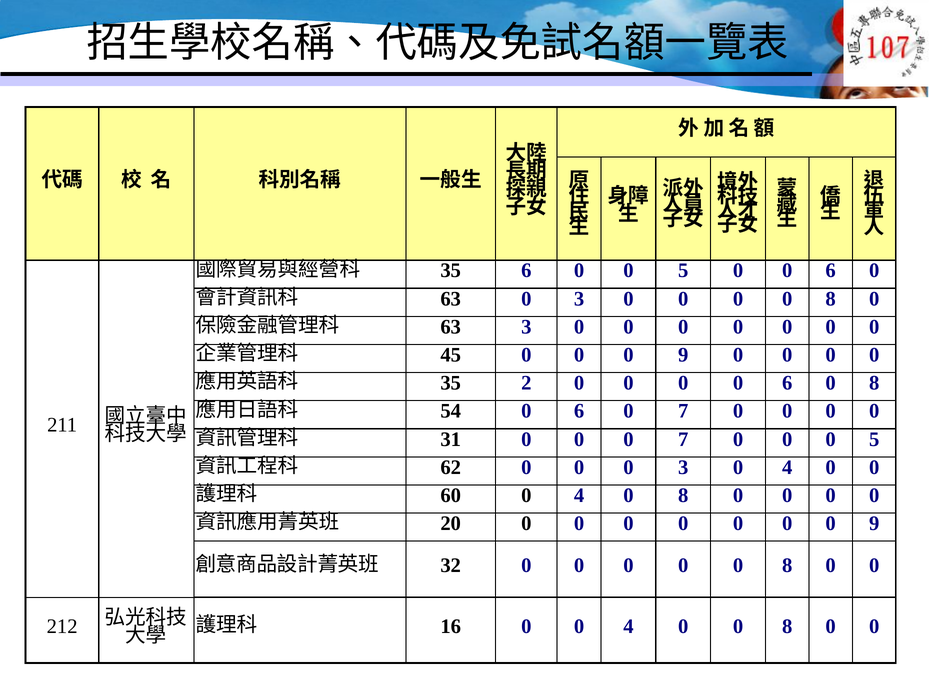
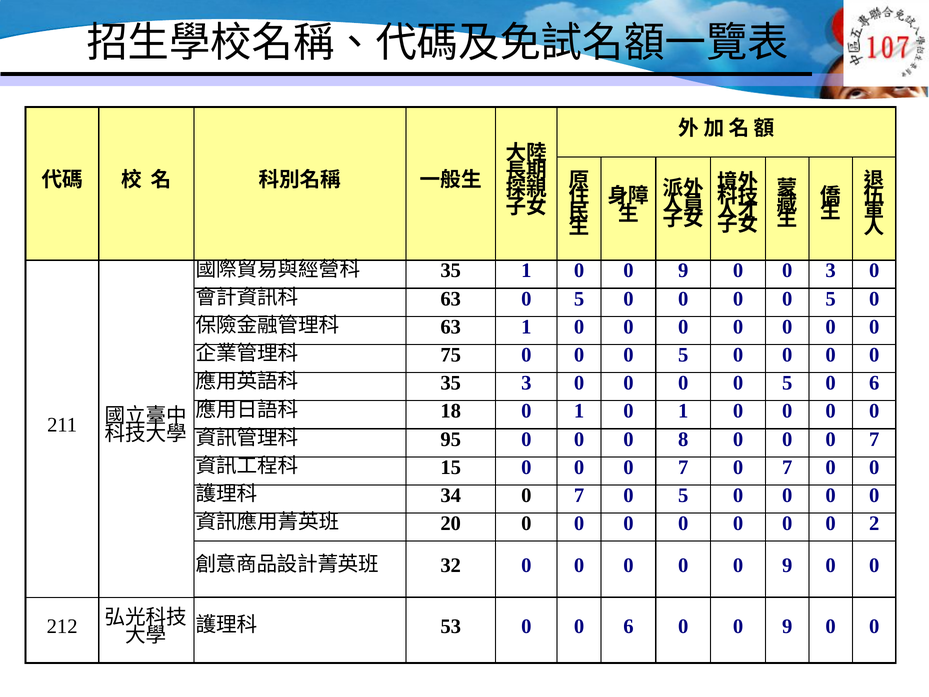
35 6: 6 -> 1
5 at (683, 271): 5 -> 9
6 at (831, 271): 6 -> 3
63 0 3: 3 -> 5
8 at (831, 299): 8 -> 5
63 3: 3 -> 1
45: 45 -> 75
9 at (683, 355): 9 -> 5
35 2: 2 -> 3
6 at (787, 383): 6 -> 5
8 at (874, 383): 8 -> 6
54: 54 -> 18
6 at (579, 411): 6 -> 1
7 at (683, 411): 7 -> 1
31: 31 -> 95
0 0 7: 7 -> 8
5 at (874, 439): 5 -> 7
62: 62 -> 15
3 at (683, 467): 3 -> 7
4 at (787, 467): 4 -> 7
60: 60 -> 34
4 at (579, 495): 4 -> 7
8 at (683, 495): 8 -> 5
9 at (874, 523): 9 -> 2
8 at (787, 565): 8 -> 9
16: 16 -> 53
0 0 4: 4 -> 6
8 at (787, 626): 8 -> 9
